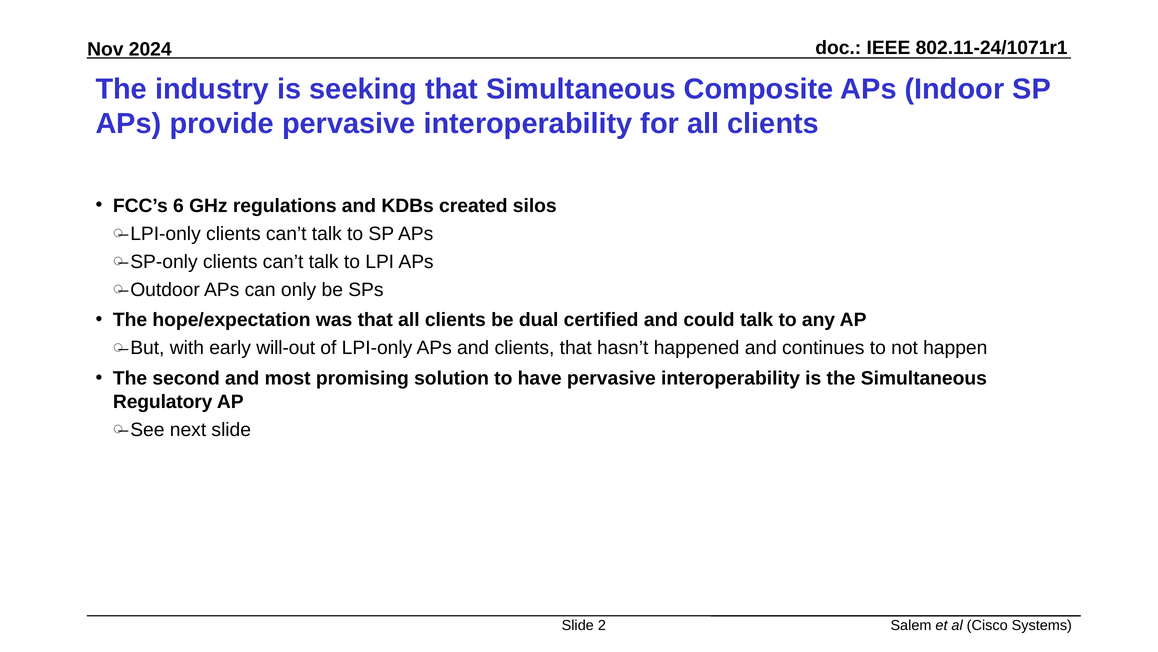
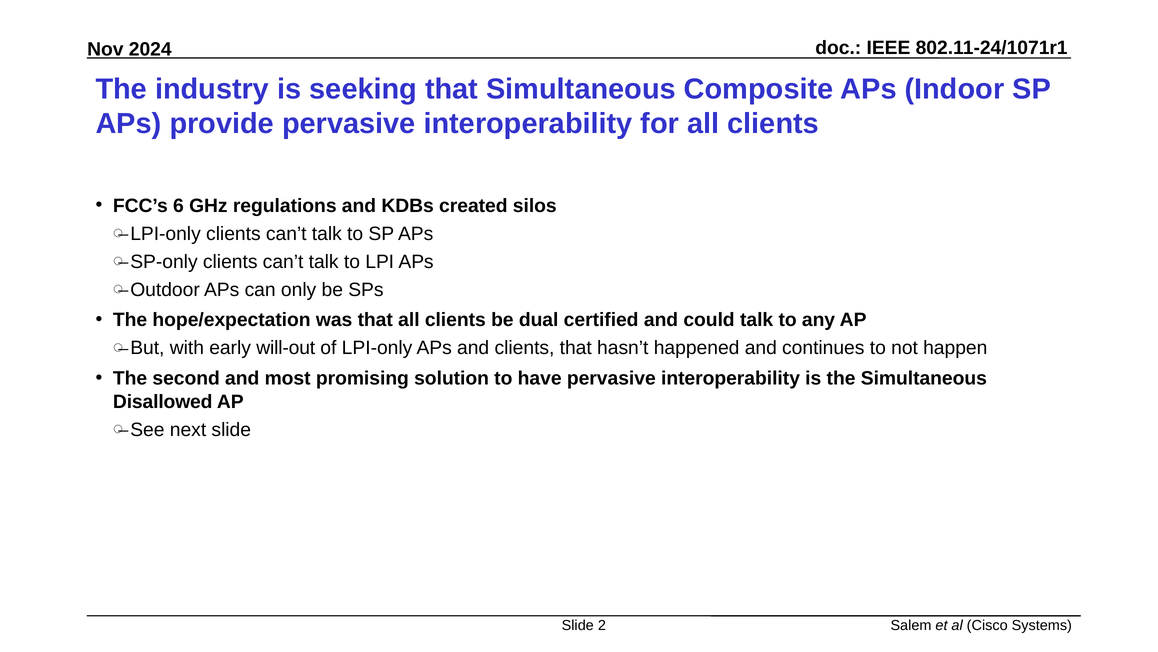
Regulatory: Regulatory -> Disallowed
